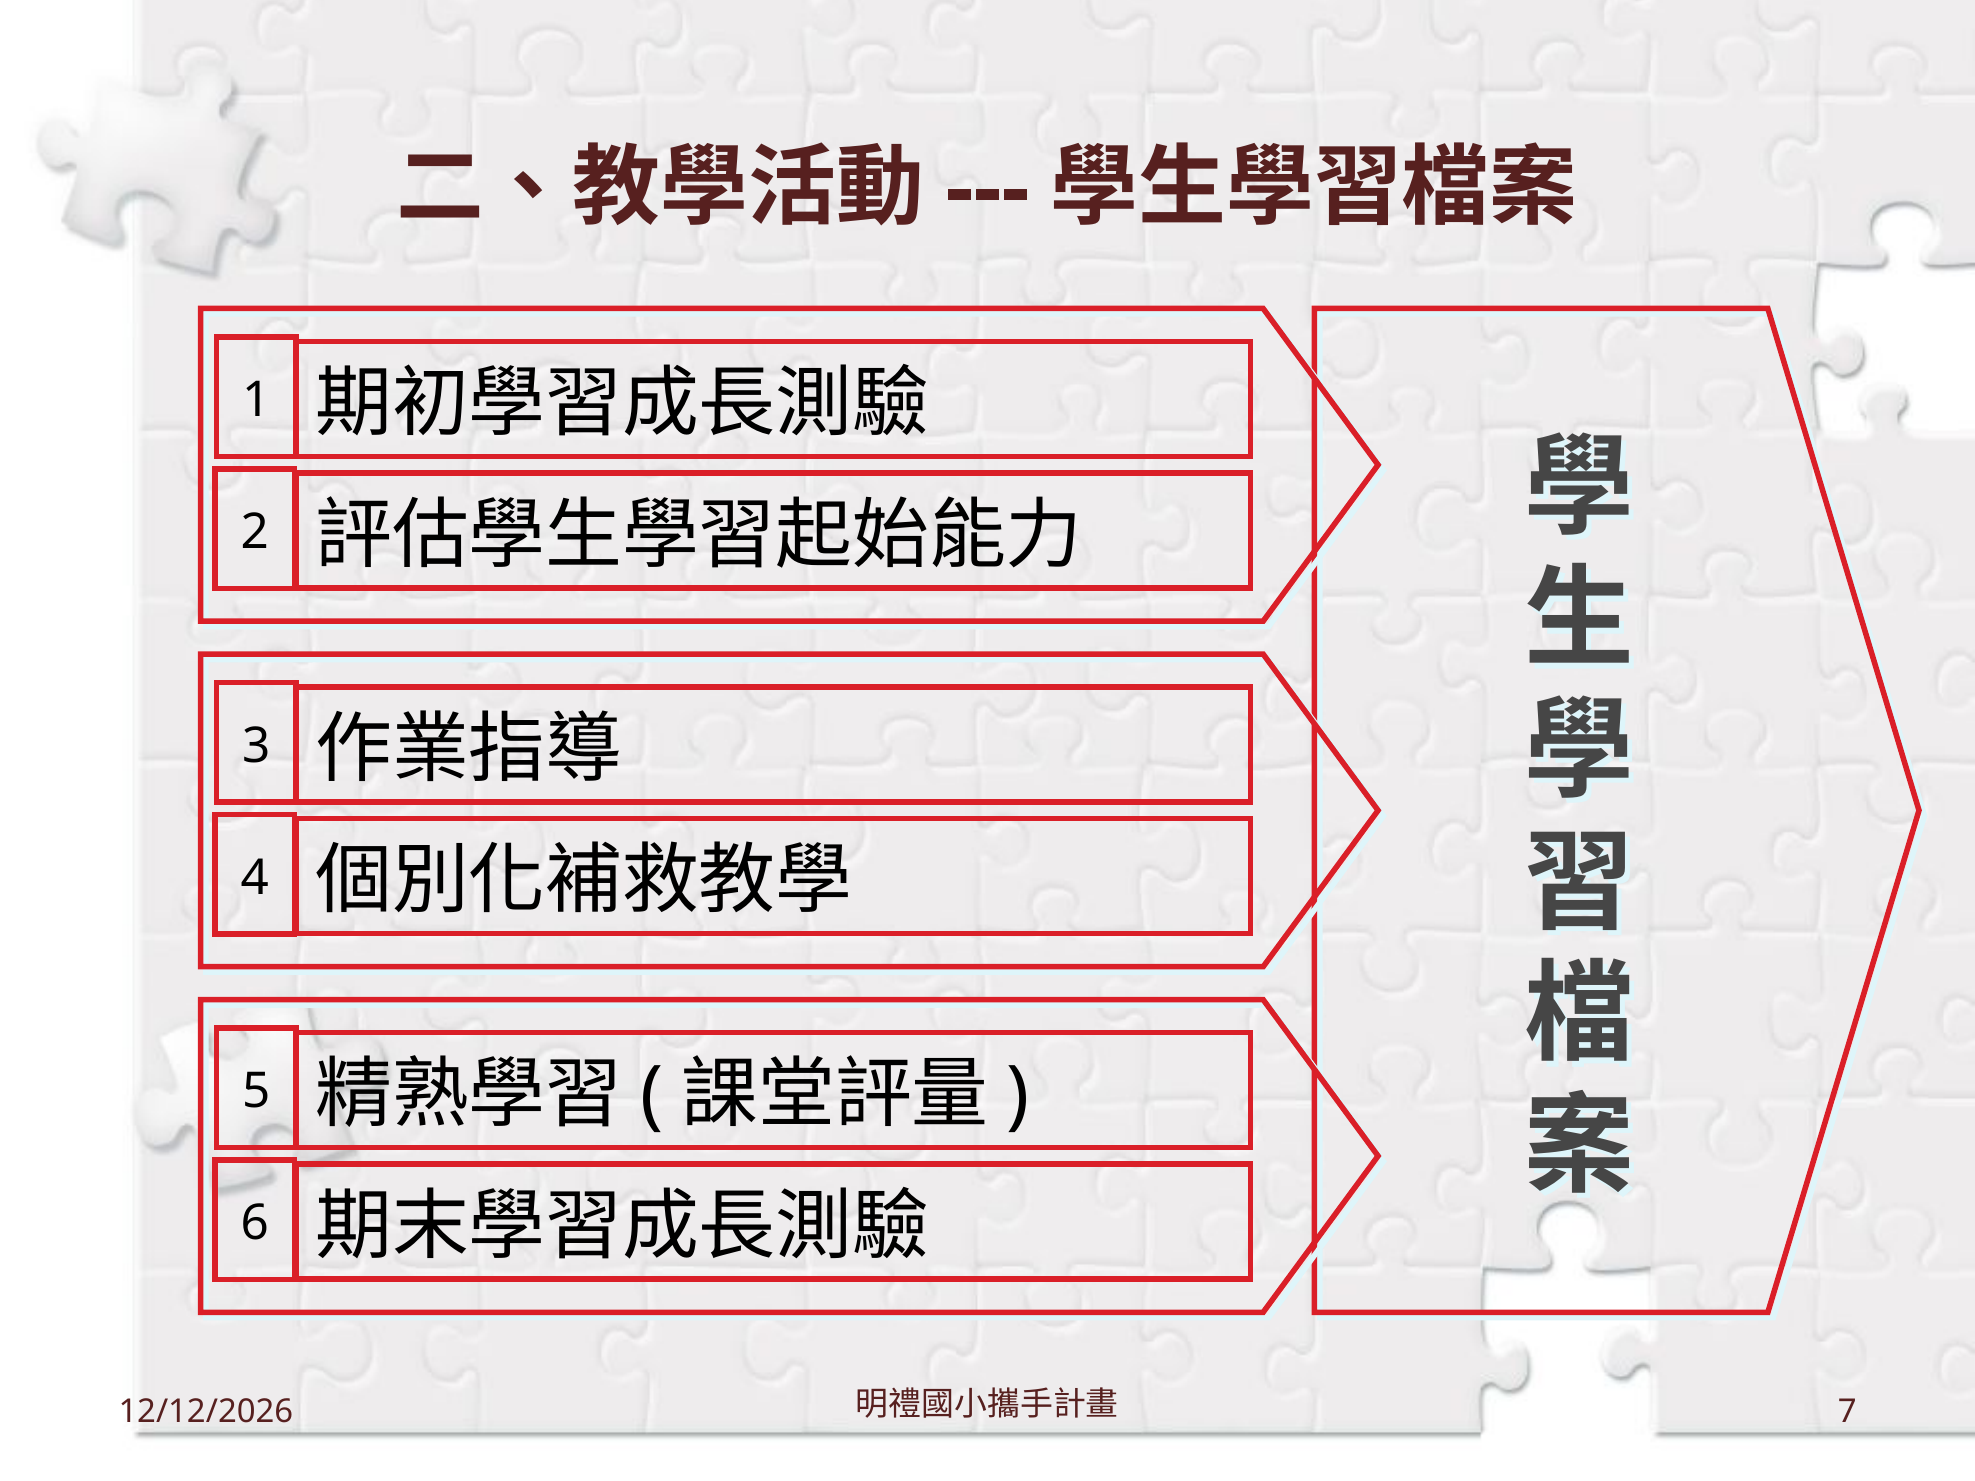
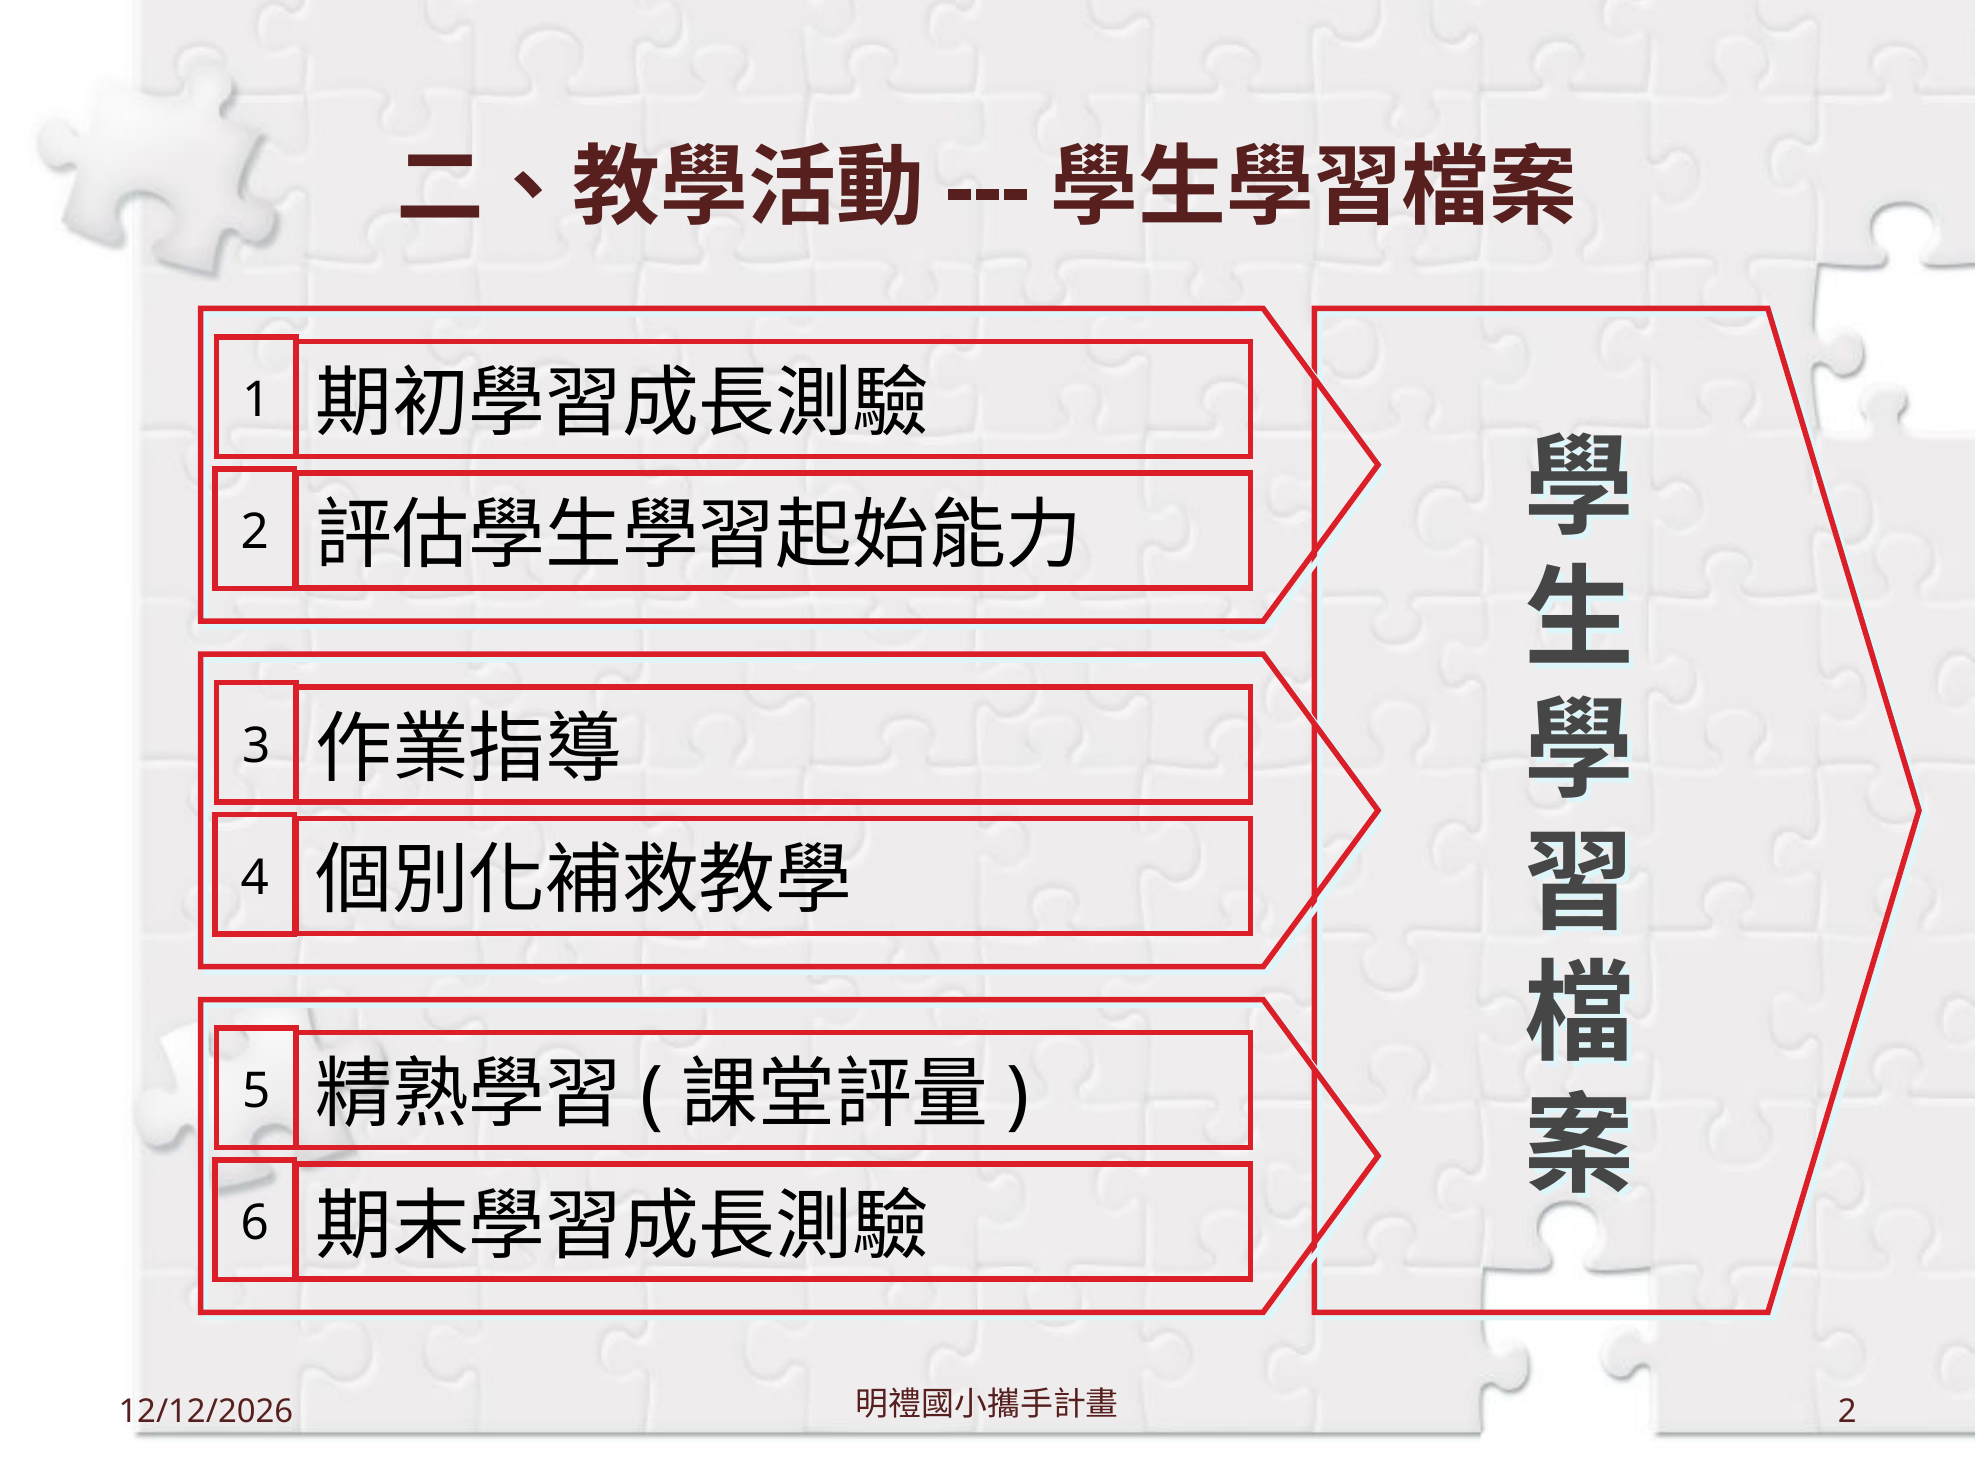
7 at (1847, 1412): 7 -> 2
